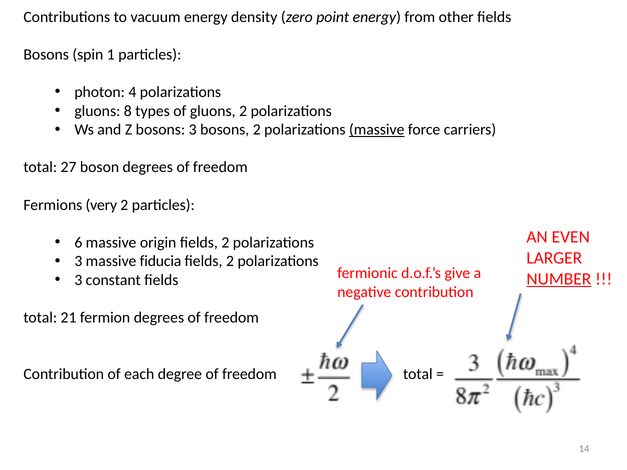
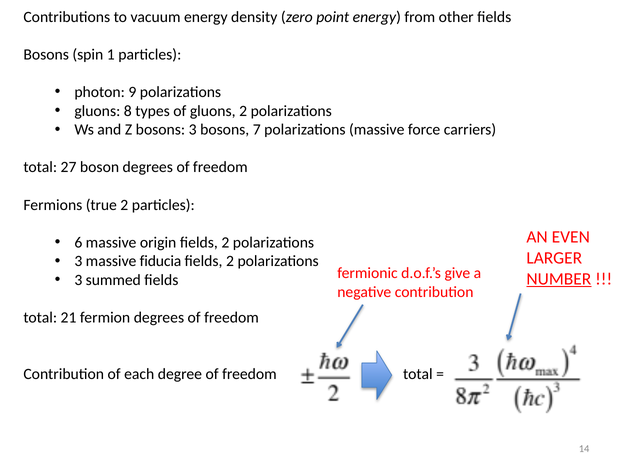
4: 4 -> 9
bosons 2: 2 -> 7
massive at (377, 130) underline: present -> none
very: very -> true
constant: constant -> summed
